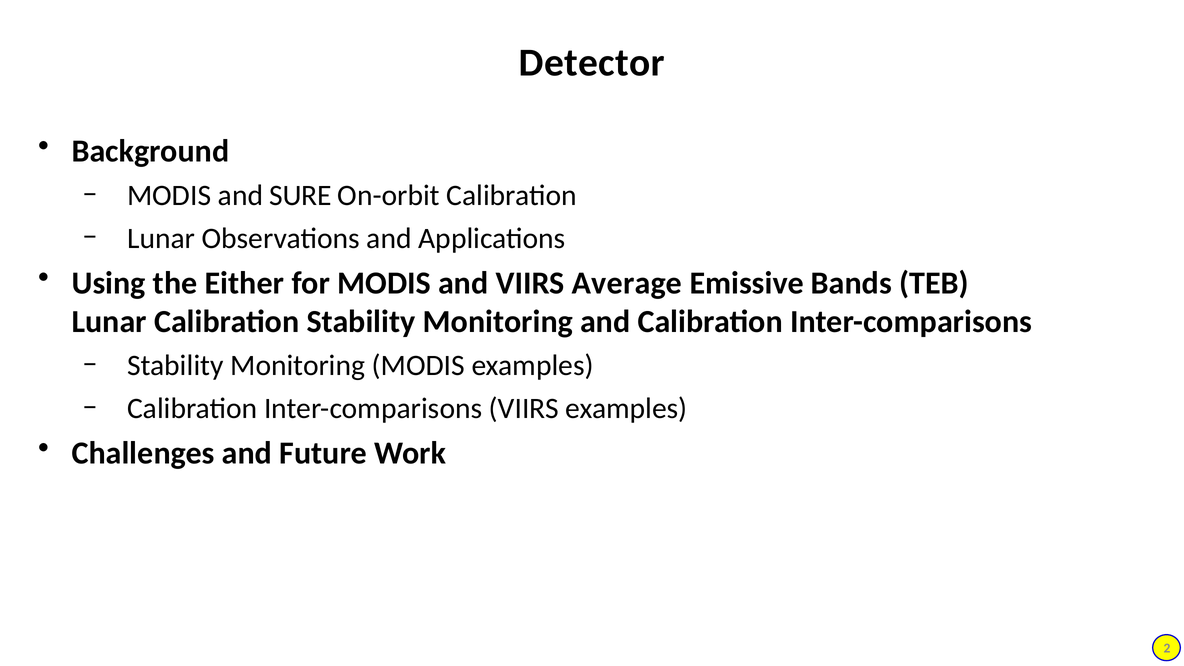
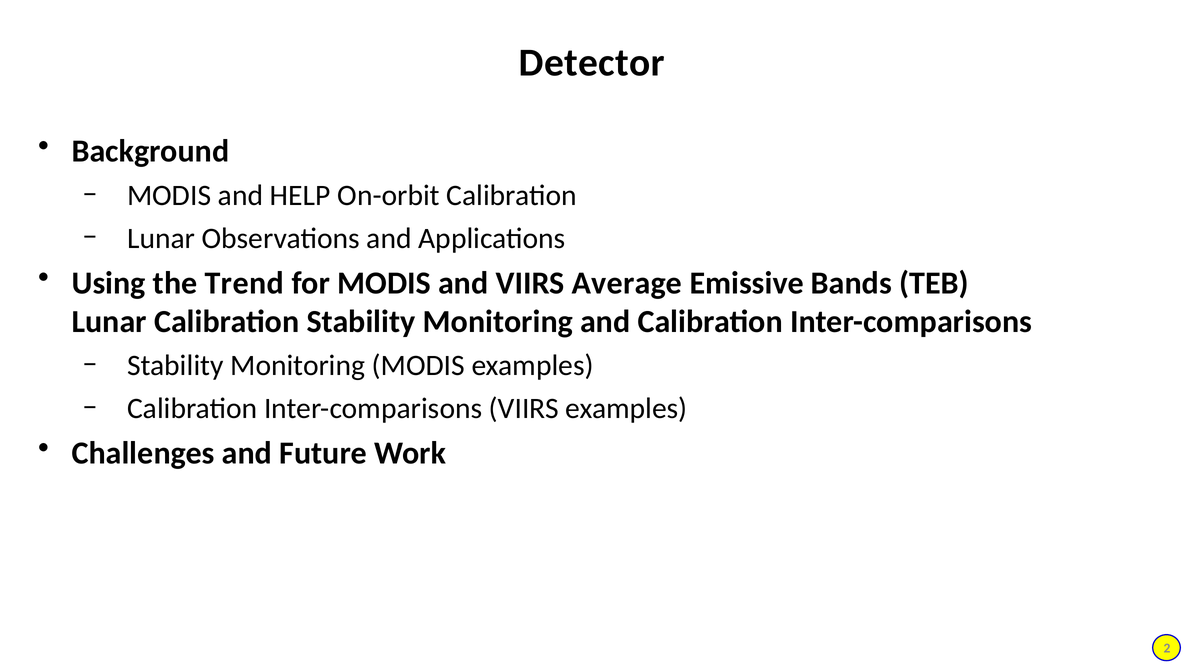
SURE: SURE -> HELP
Either: Either -> Trend
